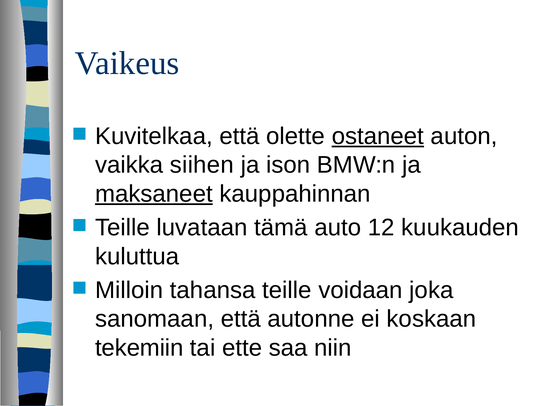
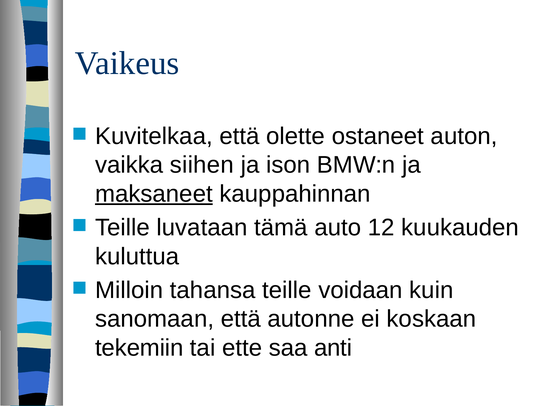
ostaneet underline: present -> none
joka: joka -> kuin
niin: niin -> anti
